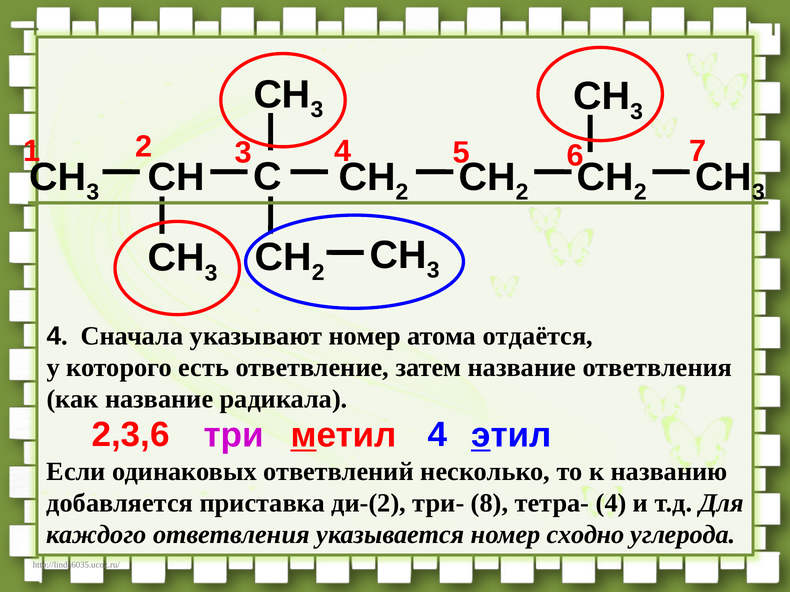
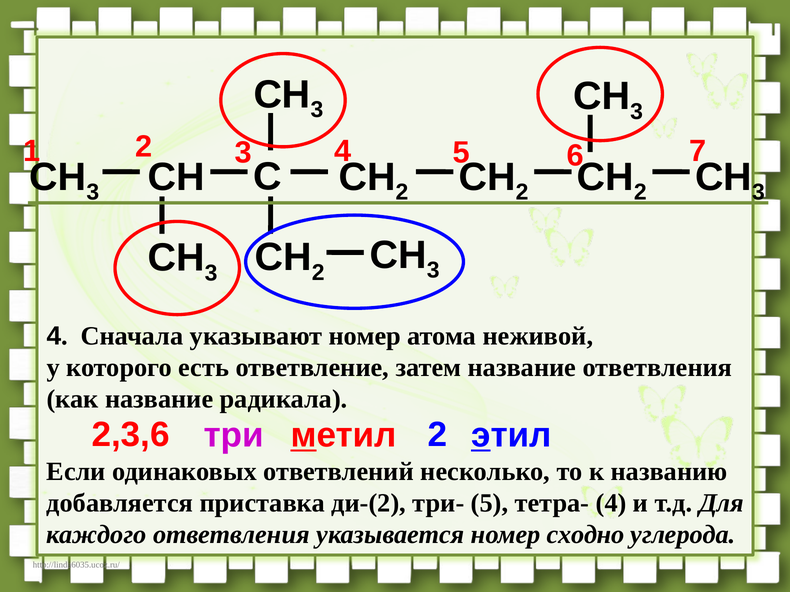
отдаётся: отдаётся -> неживой
2,3,6 4: 4 -> 2
три- 8: 8 -> 5
